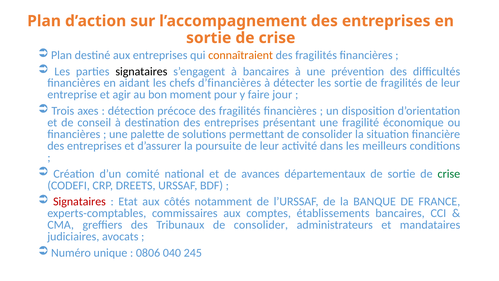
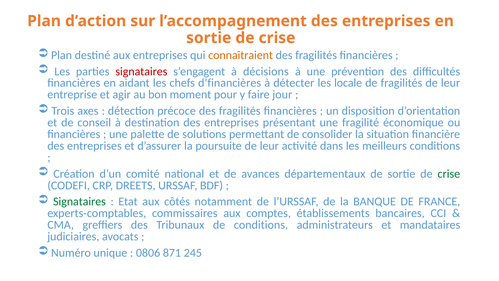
signataires at (141, 71) colour: black -> red
à bancaires: bancaires -> décisions
les sortie: sortie -> locale
Signataires at (79, 201) colour: red -> green
Tribunaux de consolider: consolider -> conditions
040: 040 -> 871
